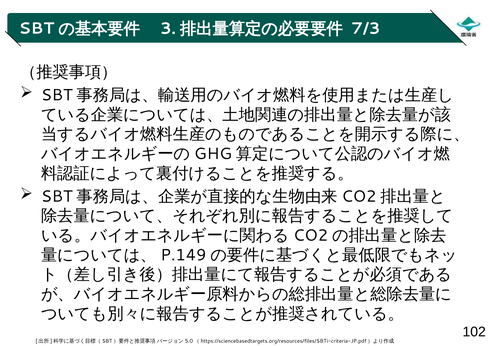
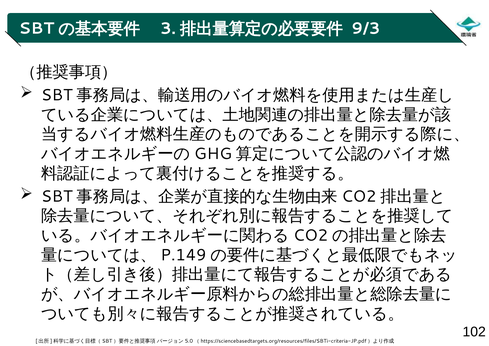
7/3: 7/3 -> 9/3
